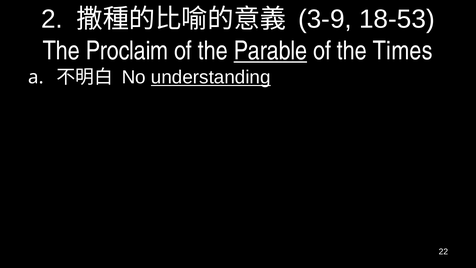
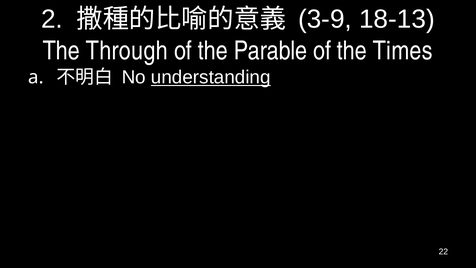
18-53: 18-53 -> 18-13
Proclaim: Proclaim -> Through
Parable underline: present -> none
